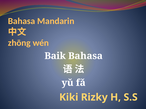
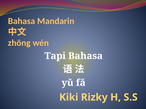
Baik: Baik -> Tapi
